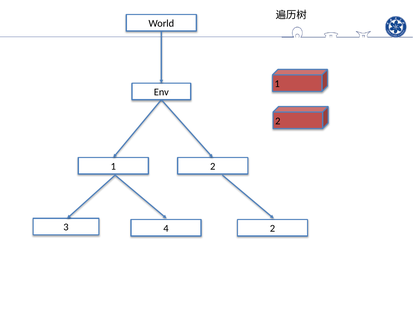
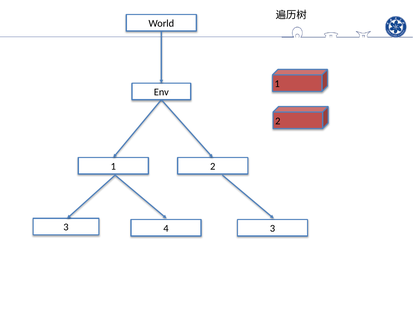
4 2: 2 -> 3
